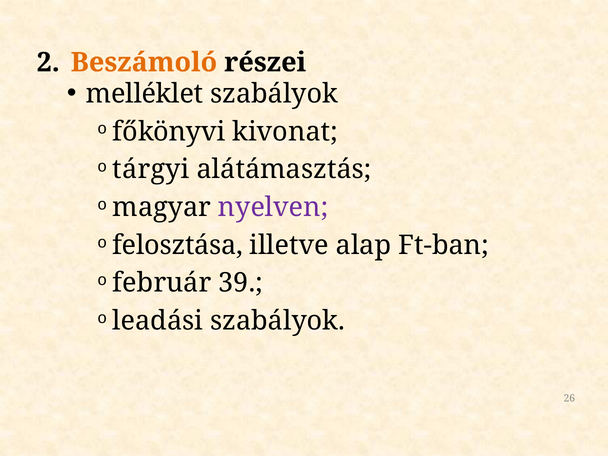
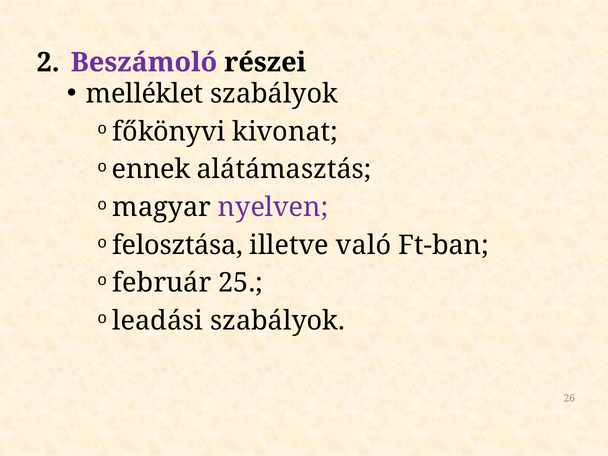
Beszámoló colour: orange -> purple
tárgyi: tárgyi -> ennek
alap: alap -> való
39: 39 -> 25
